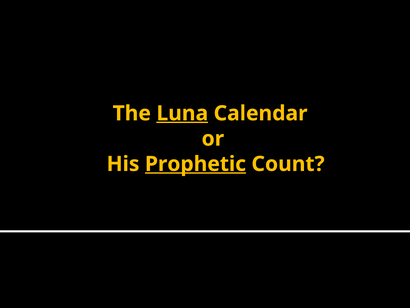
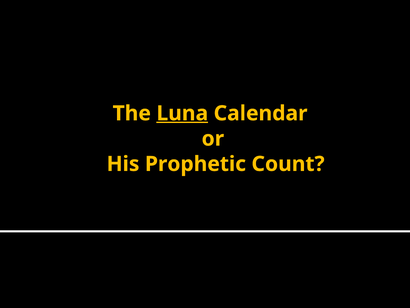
Prophetic underline: present -> none
